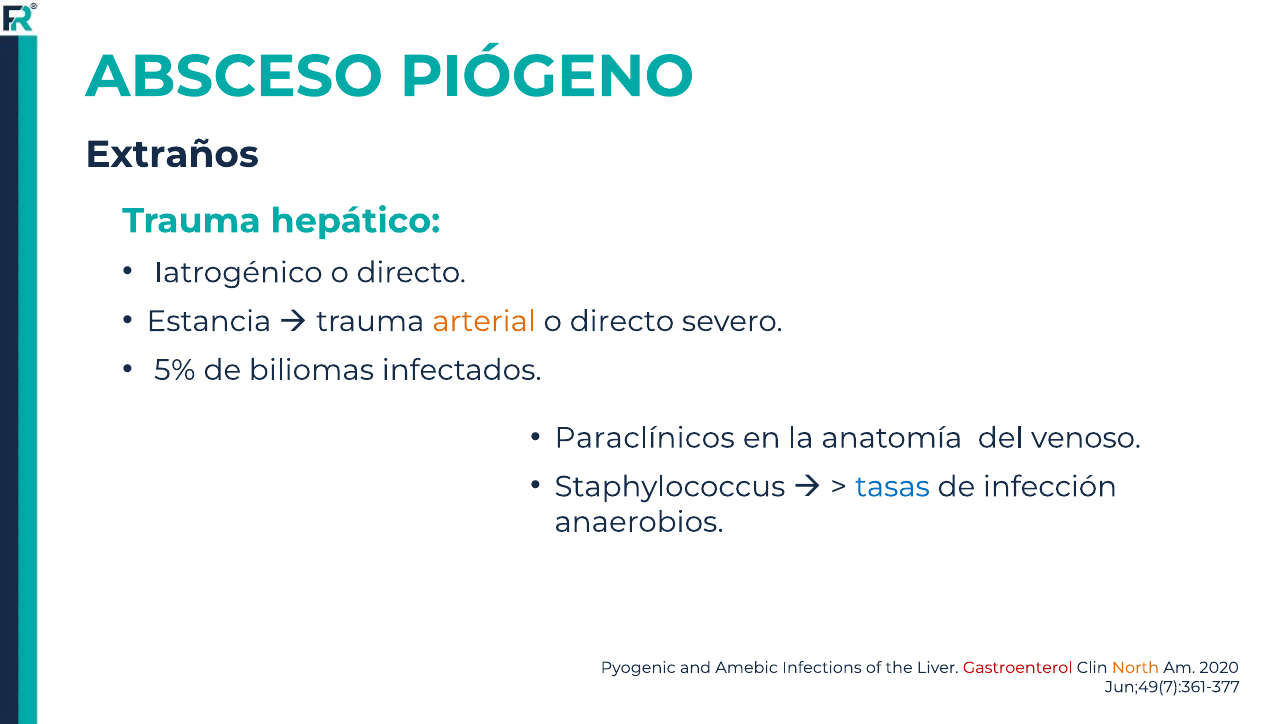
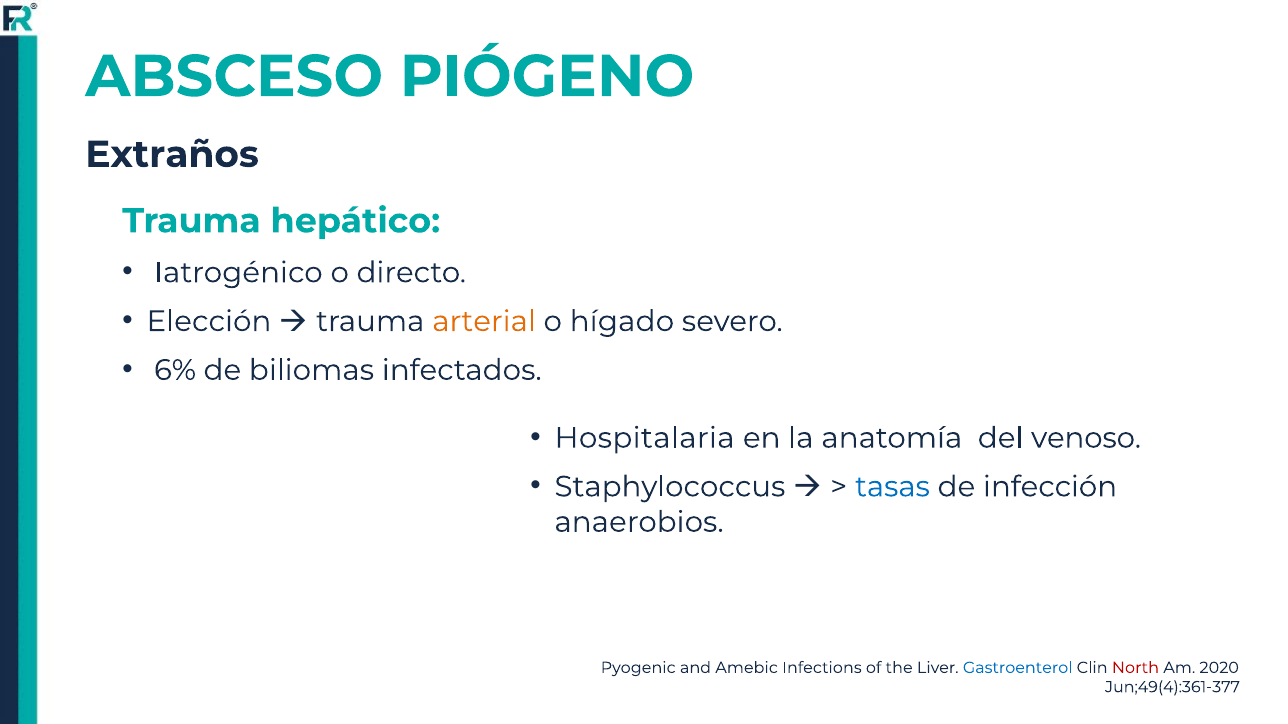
Estancia: Estancia -> Elección
directo at (622, 322): directo -> hígado
5%: 5% -> 6%
Paraclínicos: Paraclínicos -> Hospitalaria
Gastroenterol colour: red -> blue
North colour: orange -> red
Jun;49(7):361-377: Jun;49(7):361-377 -> Jun;49(4):361-377
